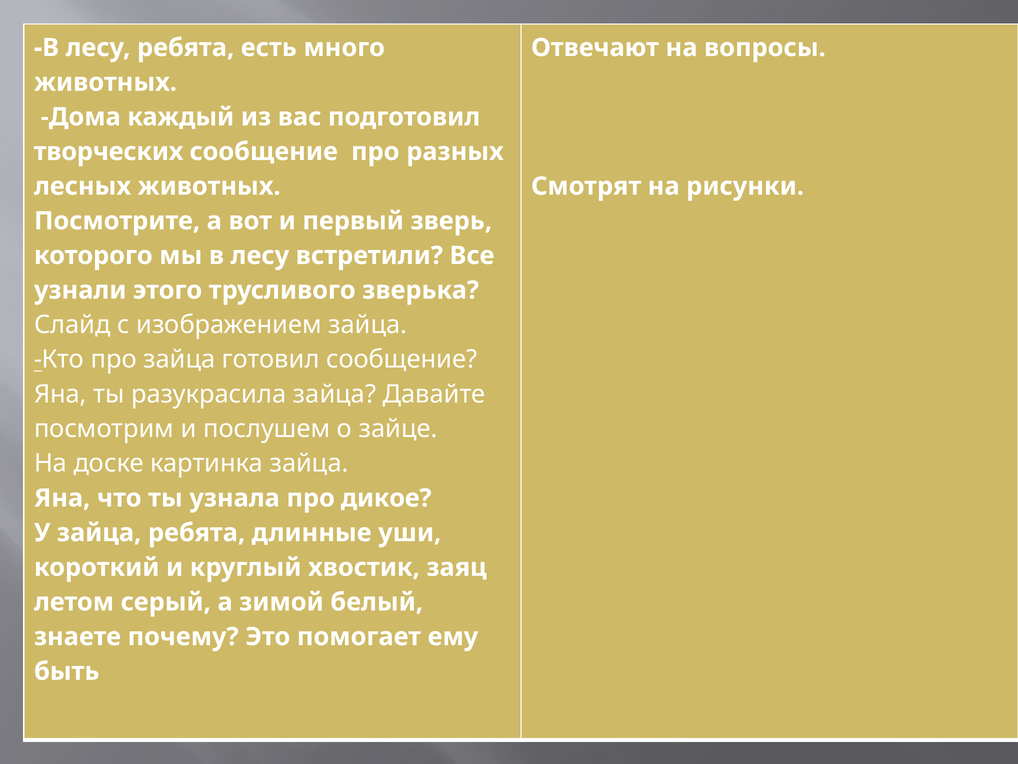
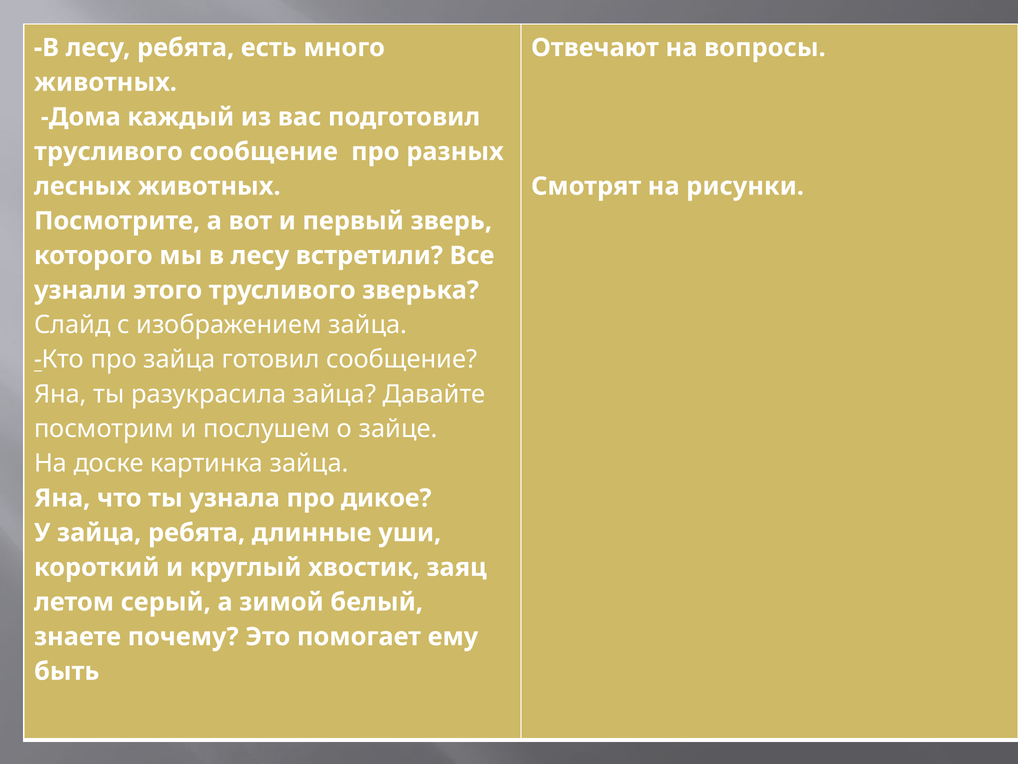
творческих at (109, 152): творческих -> трусливого
